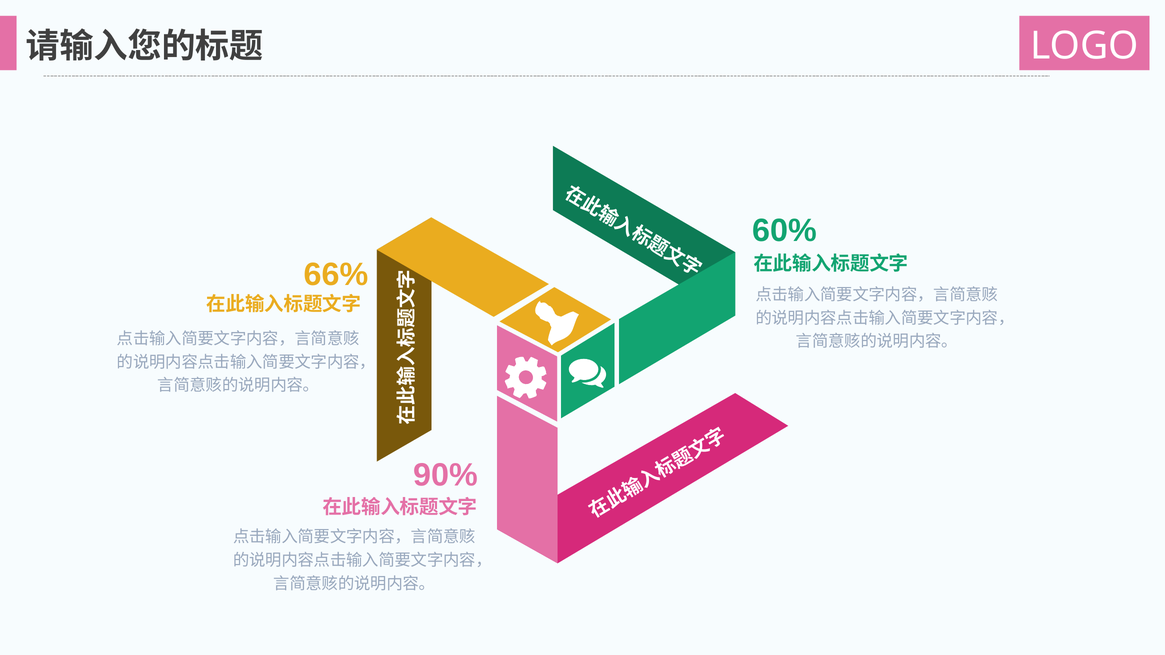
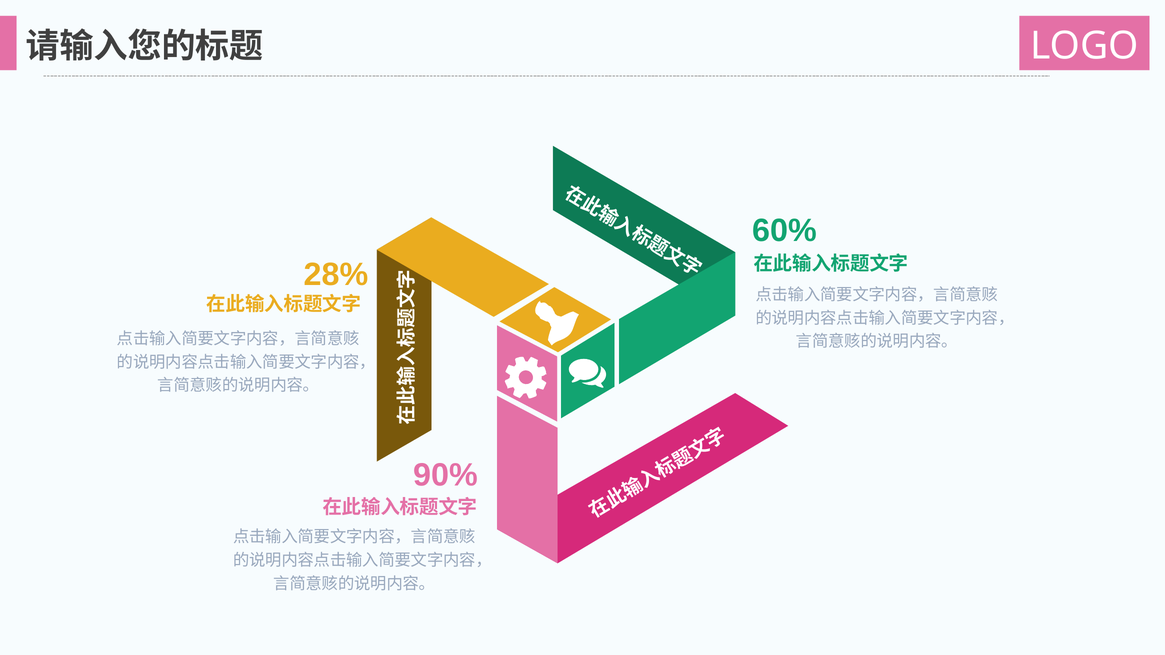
66%: 66% -> 28%
